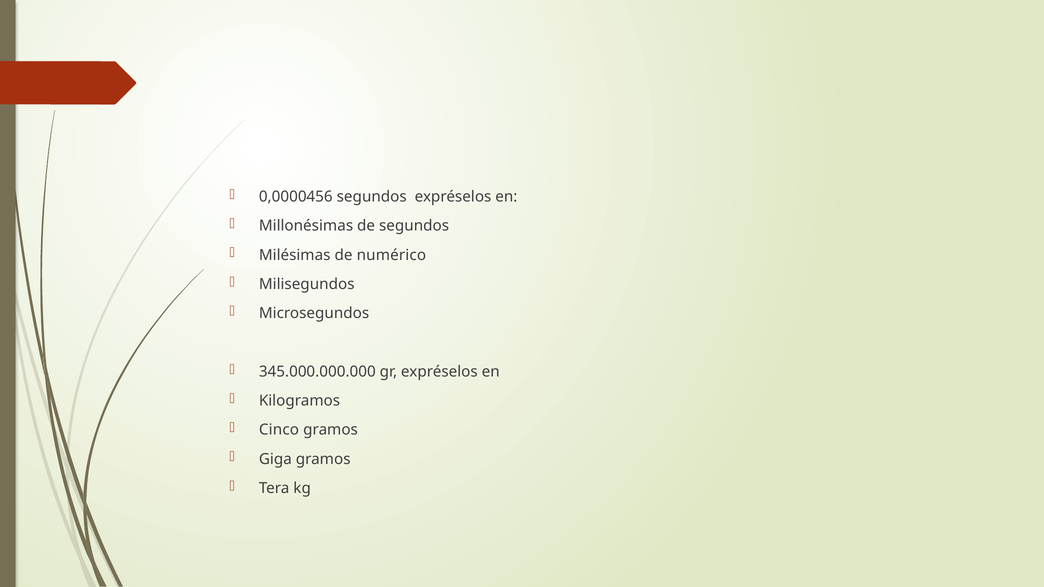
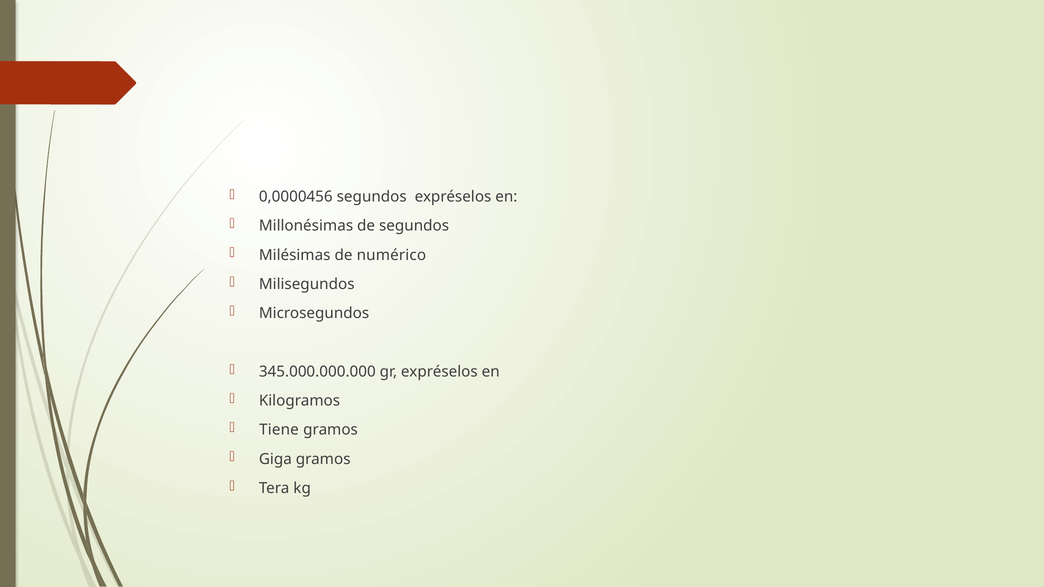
Cinco: Cinco -> Tiene
